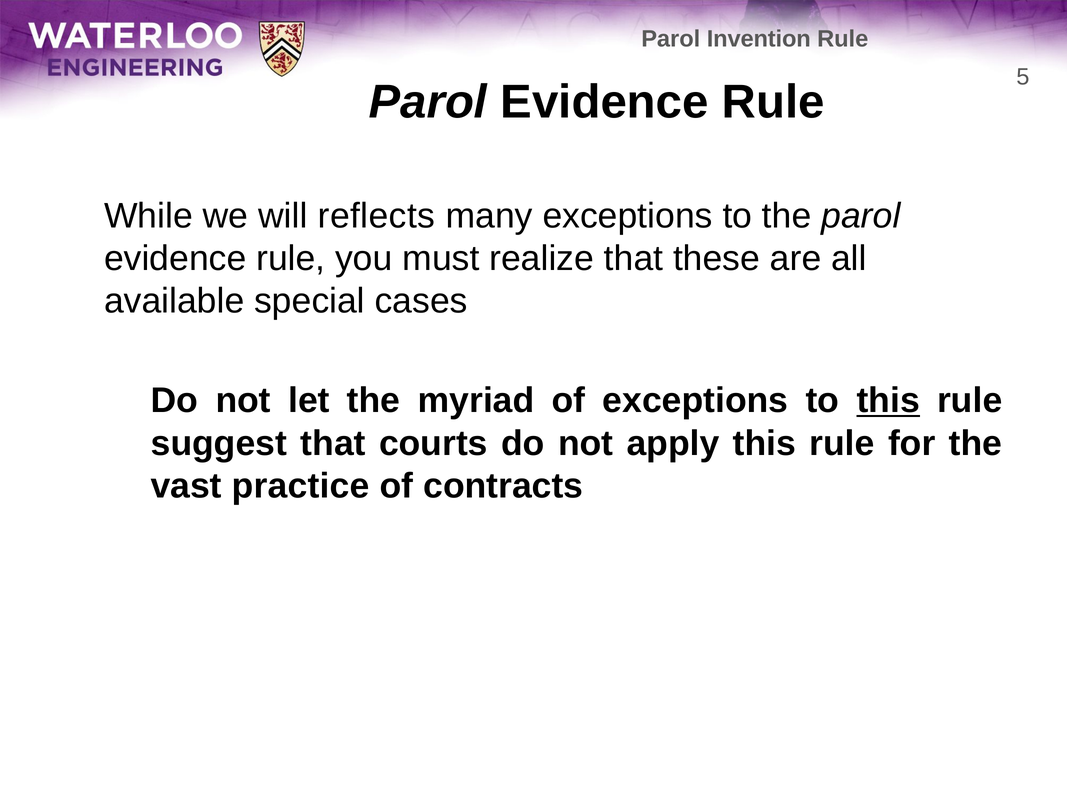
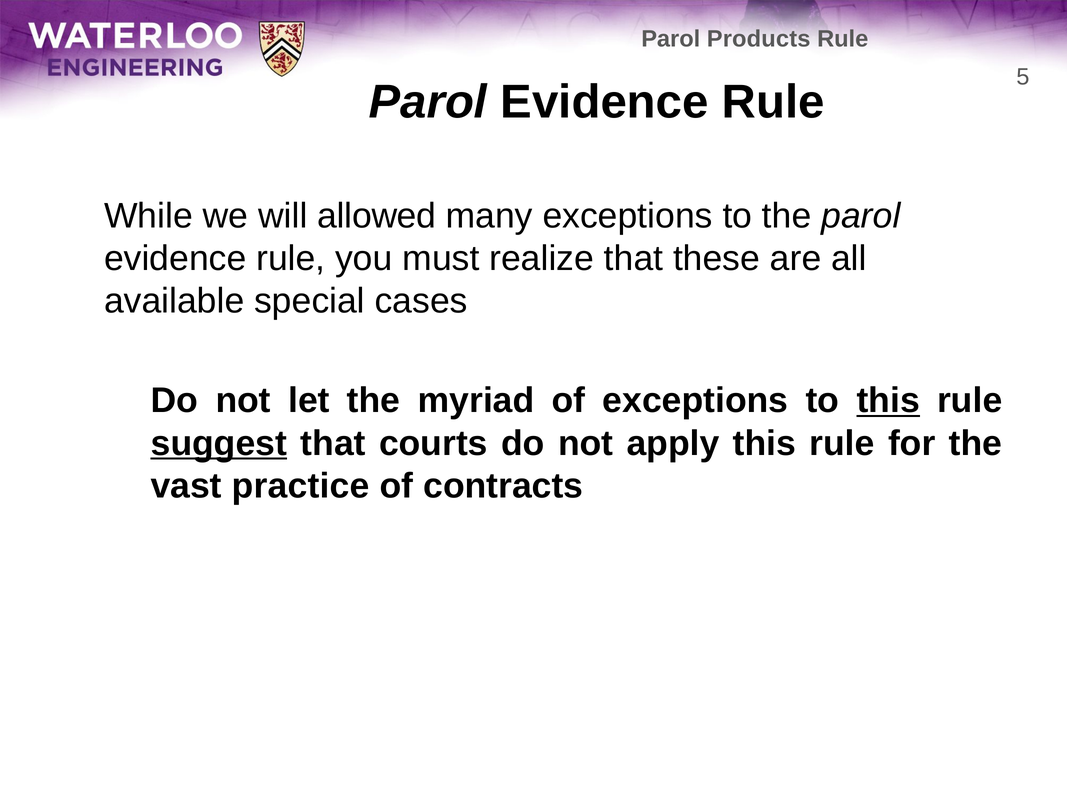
Invention: Invention -> Products
reflects: reflects -> allowed
suggest underline: none -> present
